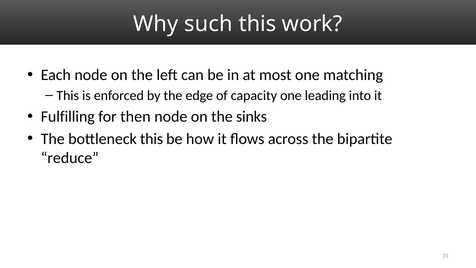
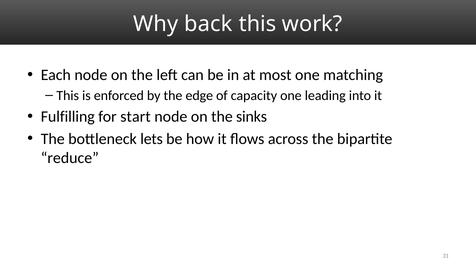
such: such -> back
then: then -> start
bottleneck this: this -> lets
